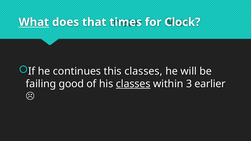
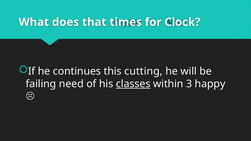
What underline: present -> none
this classes: classes -> cutting
good: good -> need
earlier: earlier -> happy
